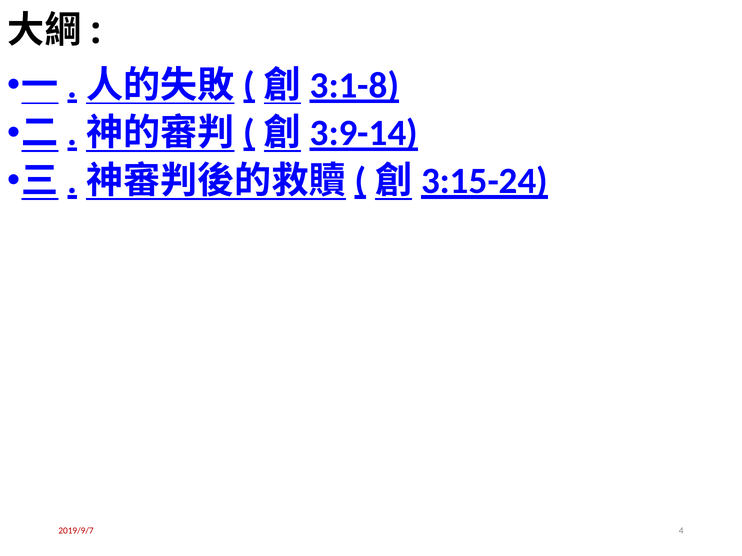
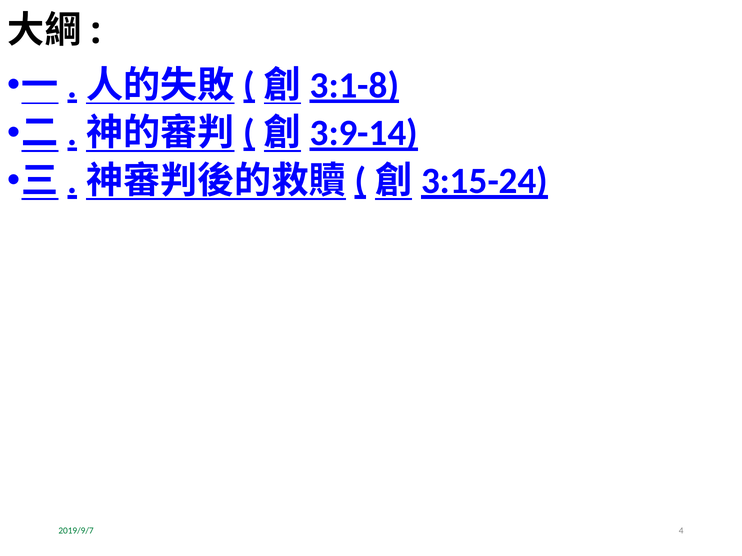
2019/9/7 colour: red -> green
